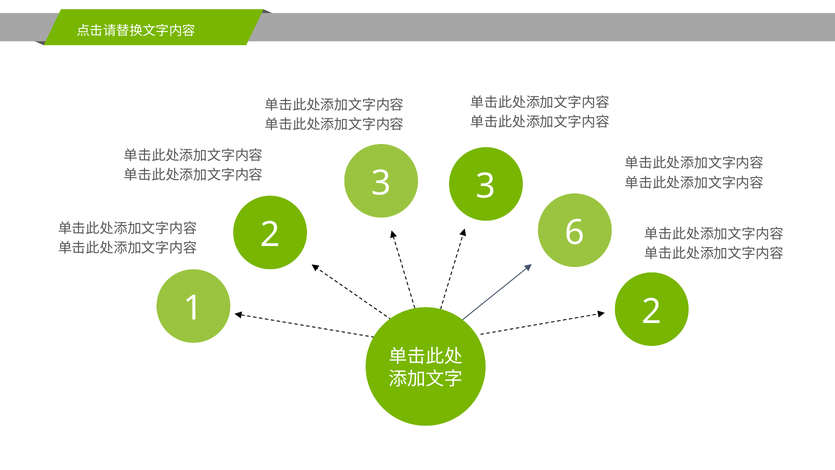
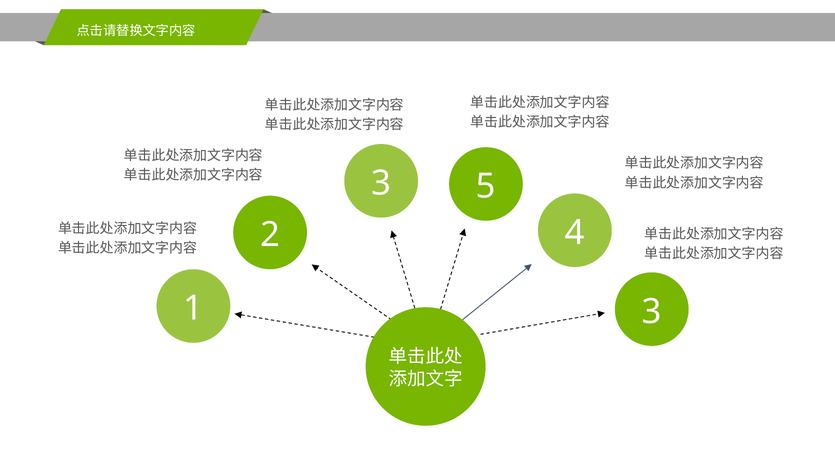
3 3: 3 -> 5
6: 6 -> 4
1 2: 2 -> 3
